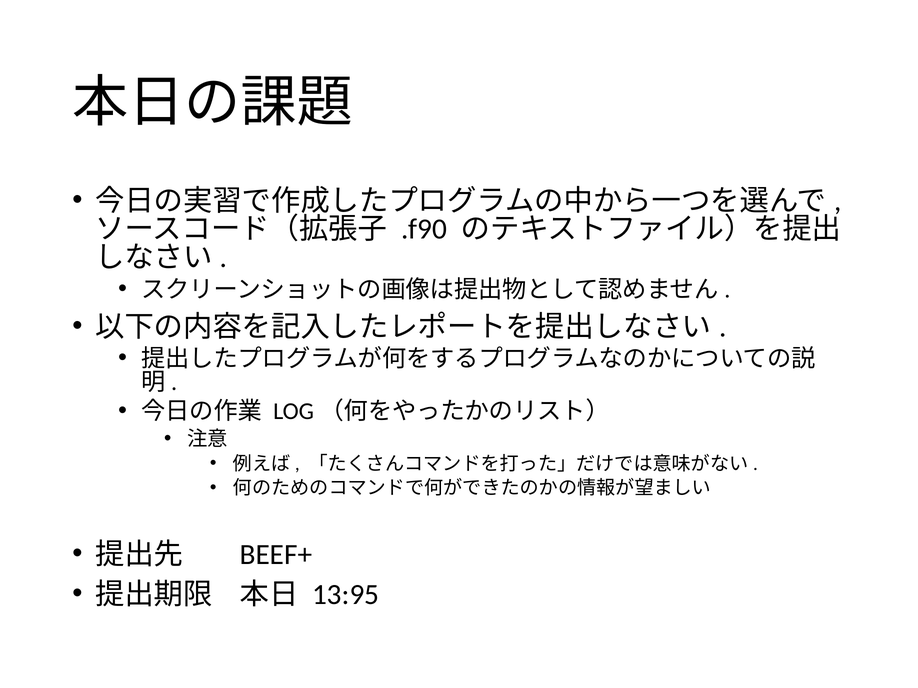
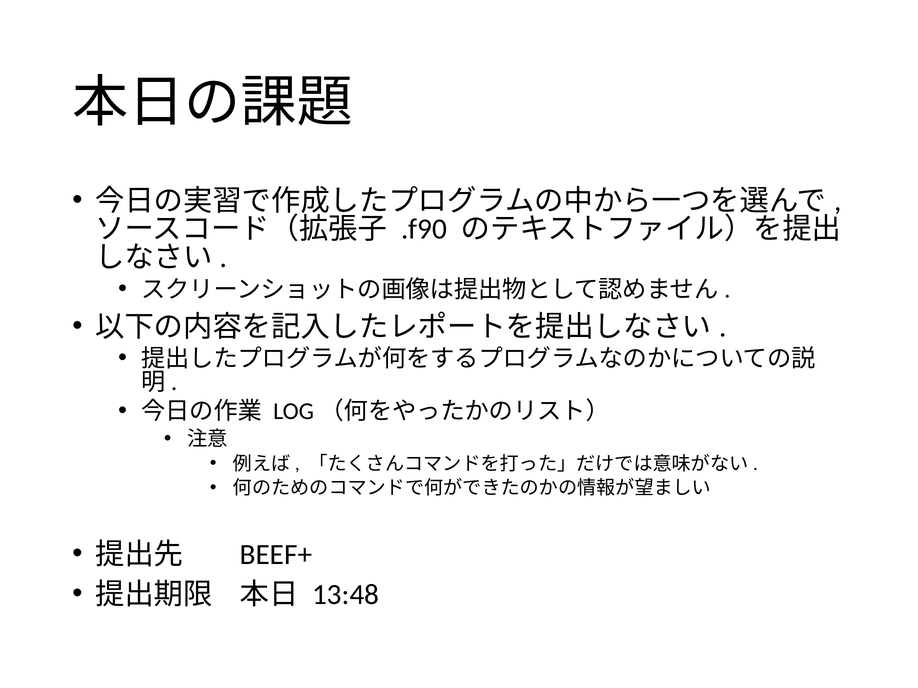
13:95: 13:95 -> 13:48
